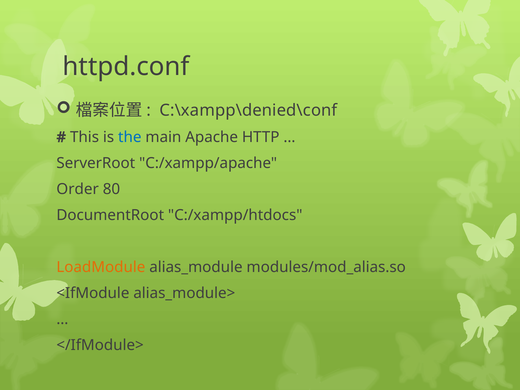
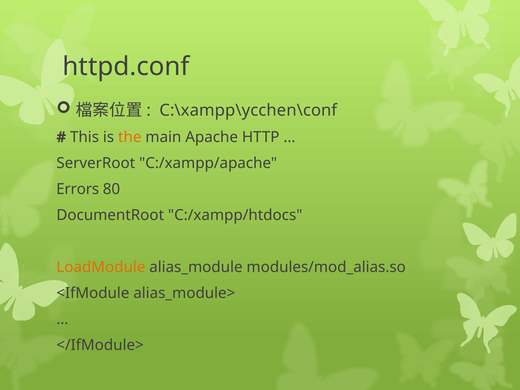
C:\xampp\denied\conf: C:\xampp\denied\conf -> C:\xampp\ycchen\conf
the colour: blue -> orange
Order: Order -> Errors
